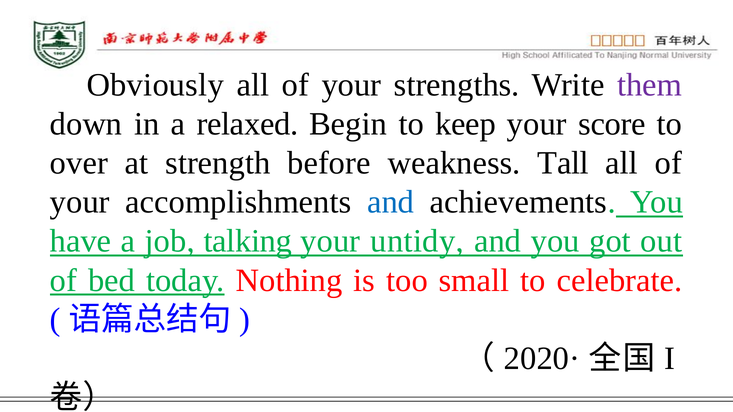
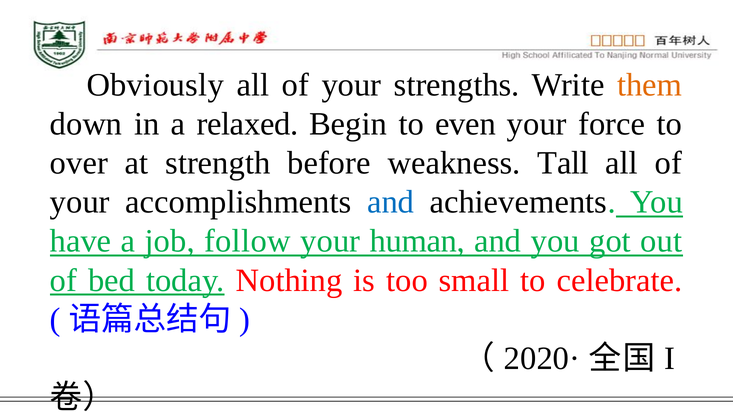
them colour: purple -> orange
keep: keep -> even
score: score -> force
talking: talking -> follow
untidy: untidy -> human
